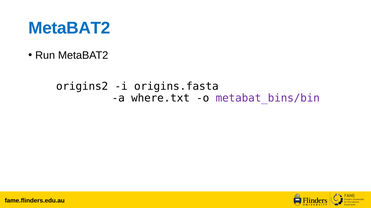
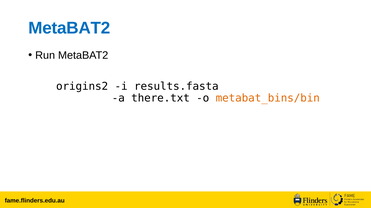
origins.fasta: origins.fasta -> results.fasta
where.txt: where.txt -> there.txt
metabat_bins/bin colour: purple -> orange
